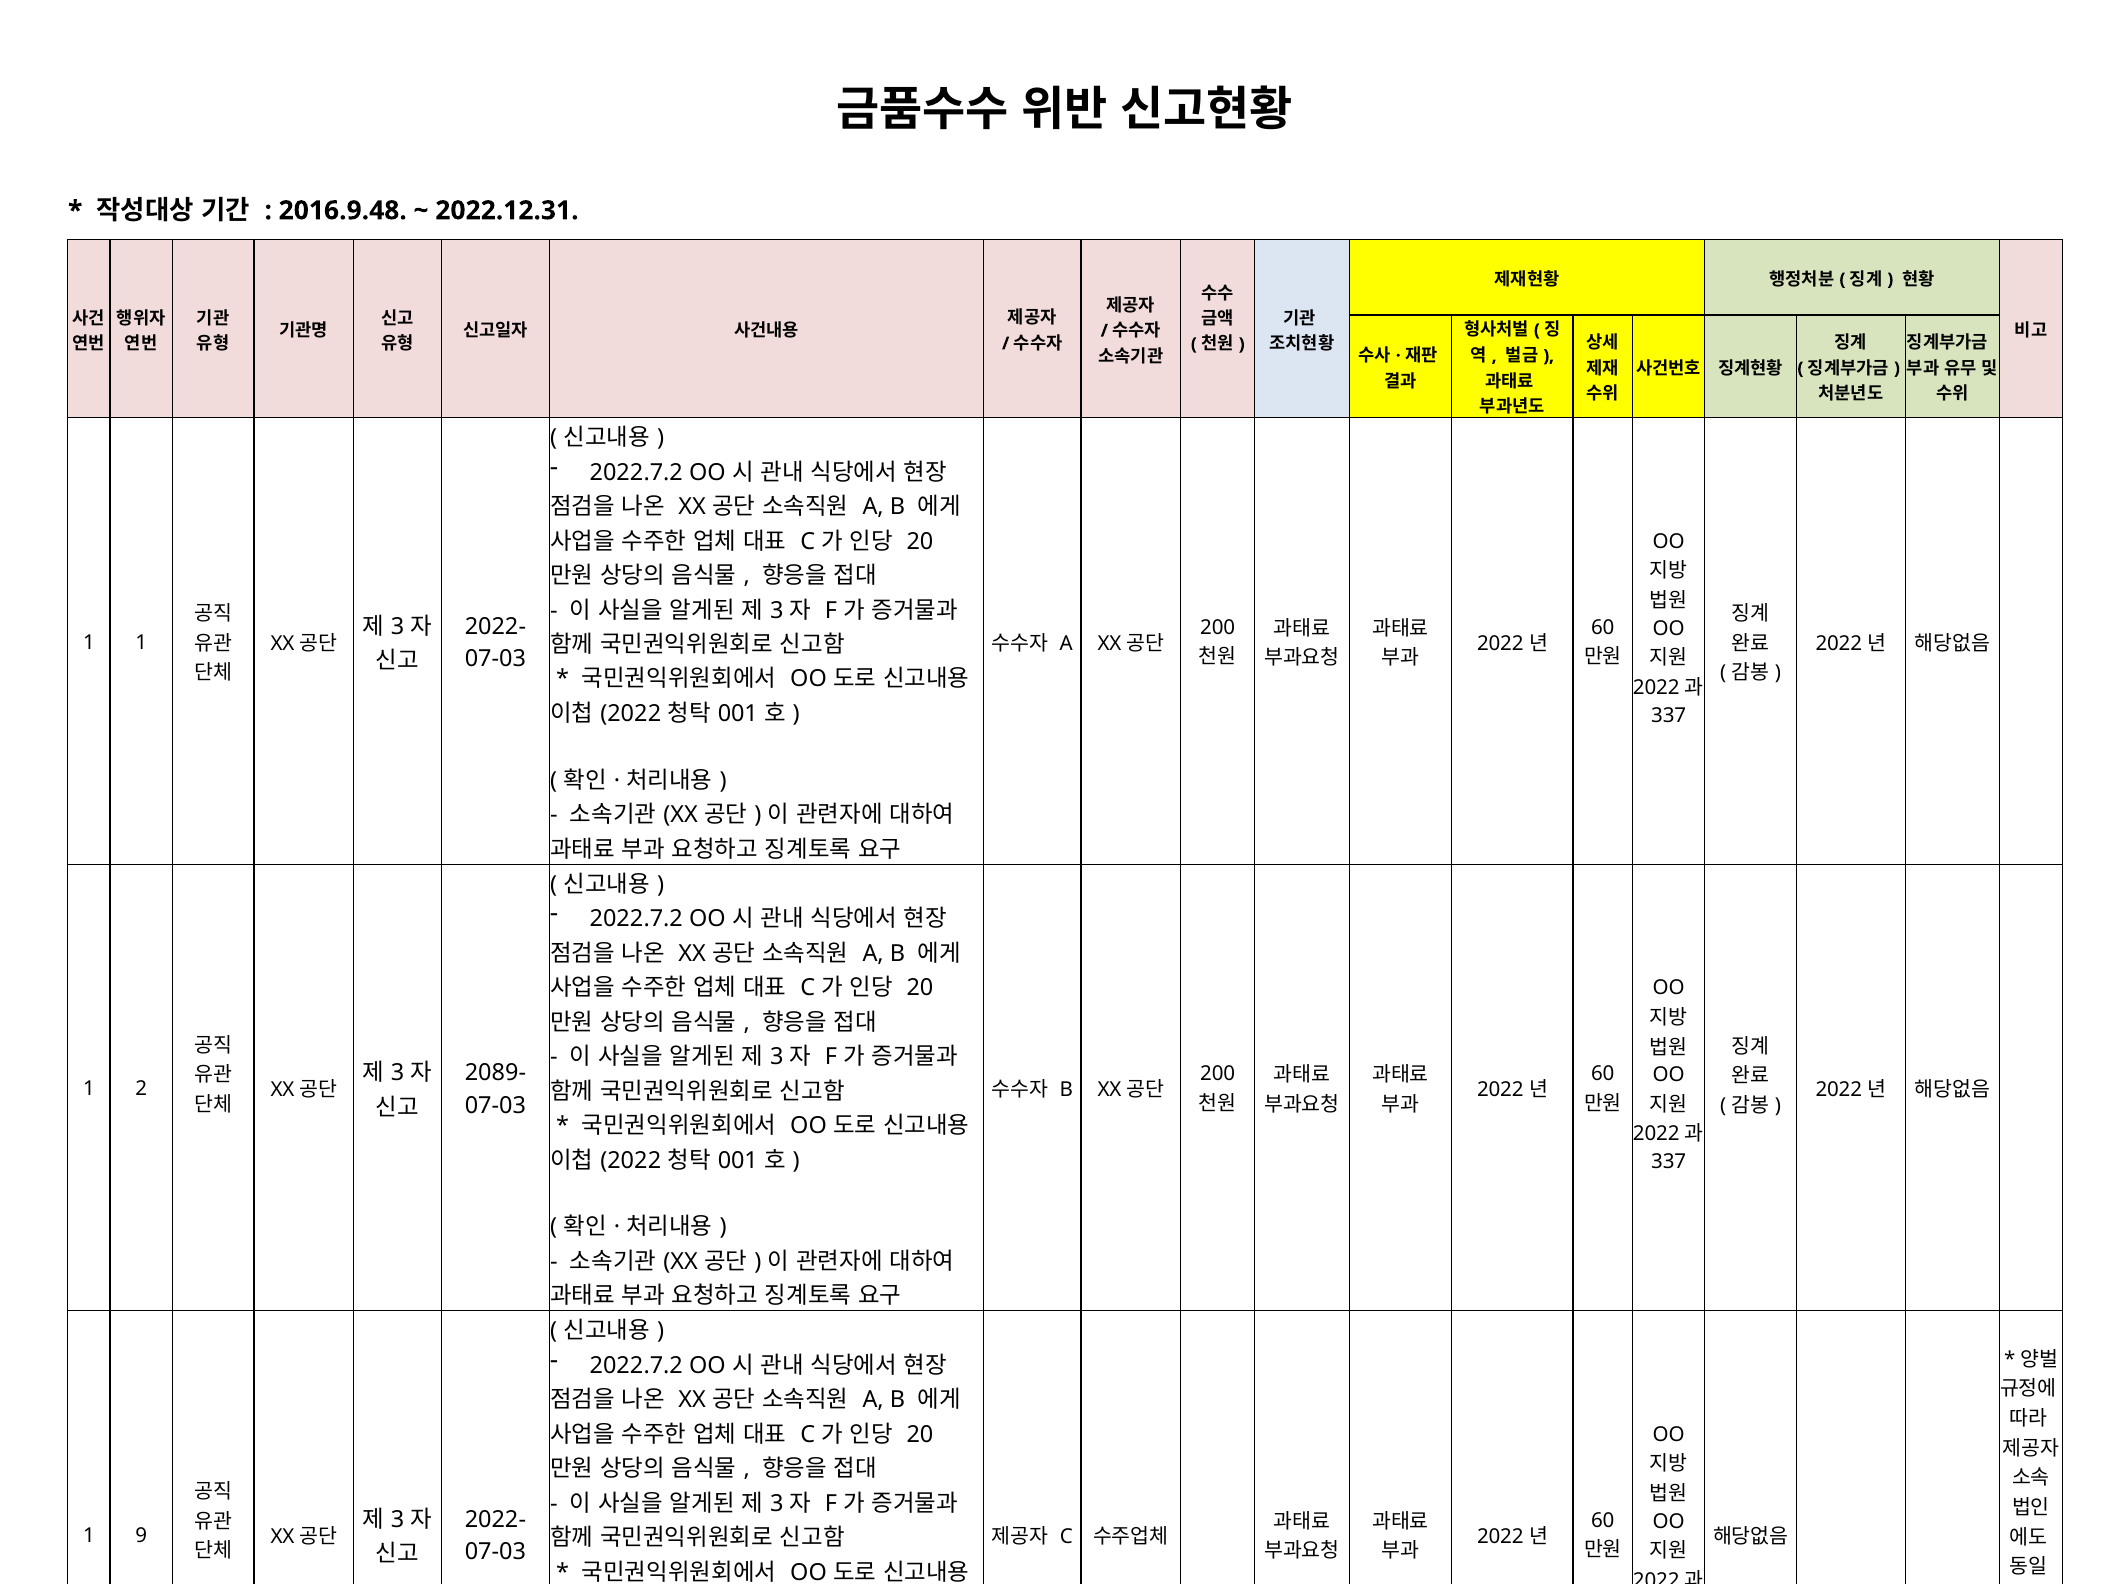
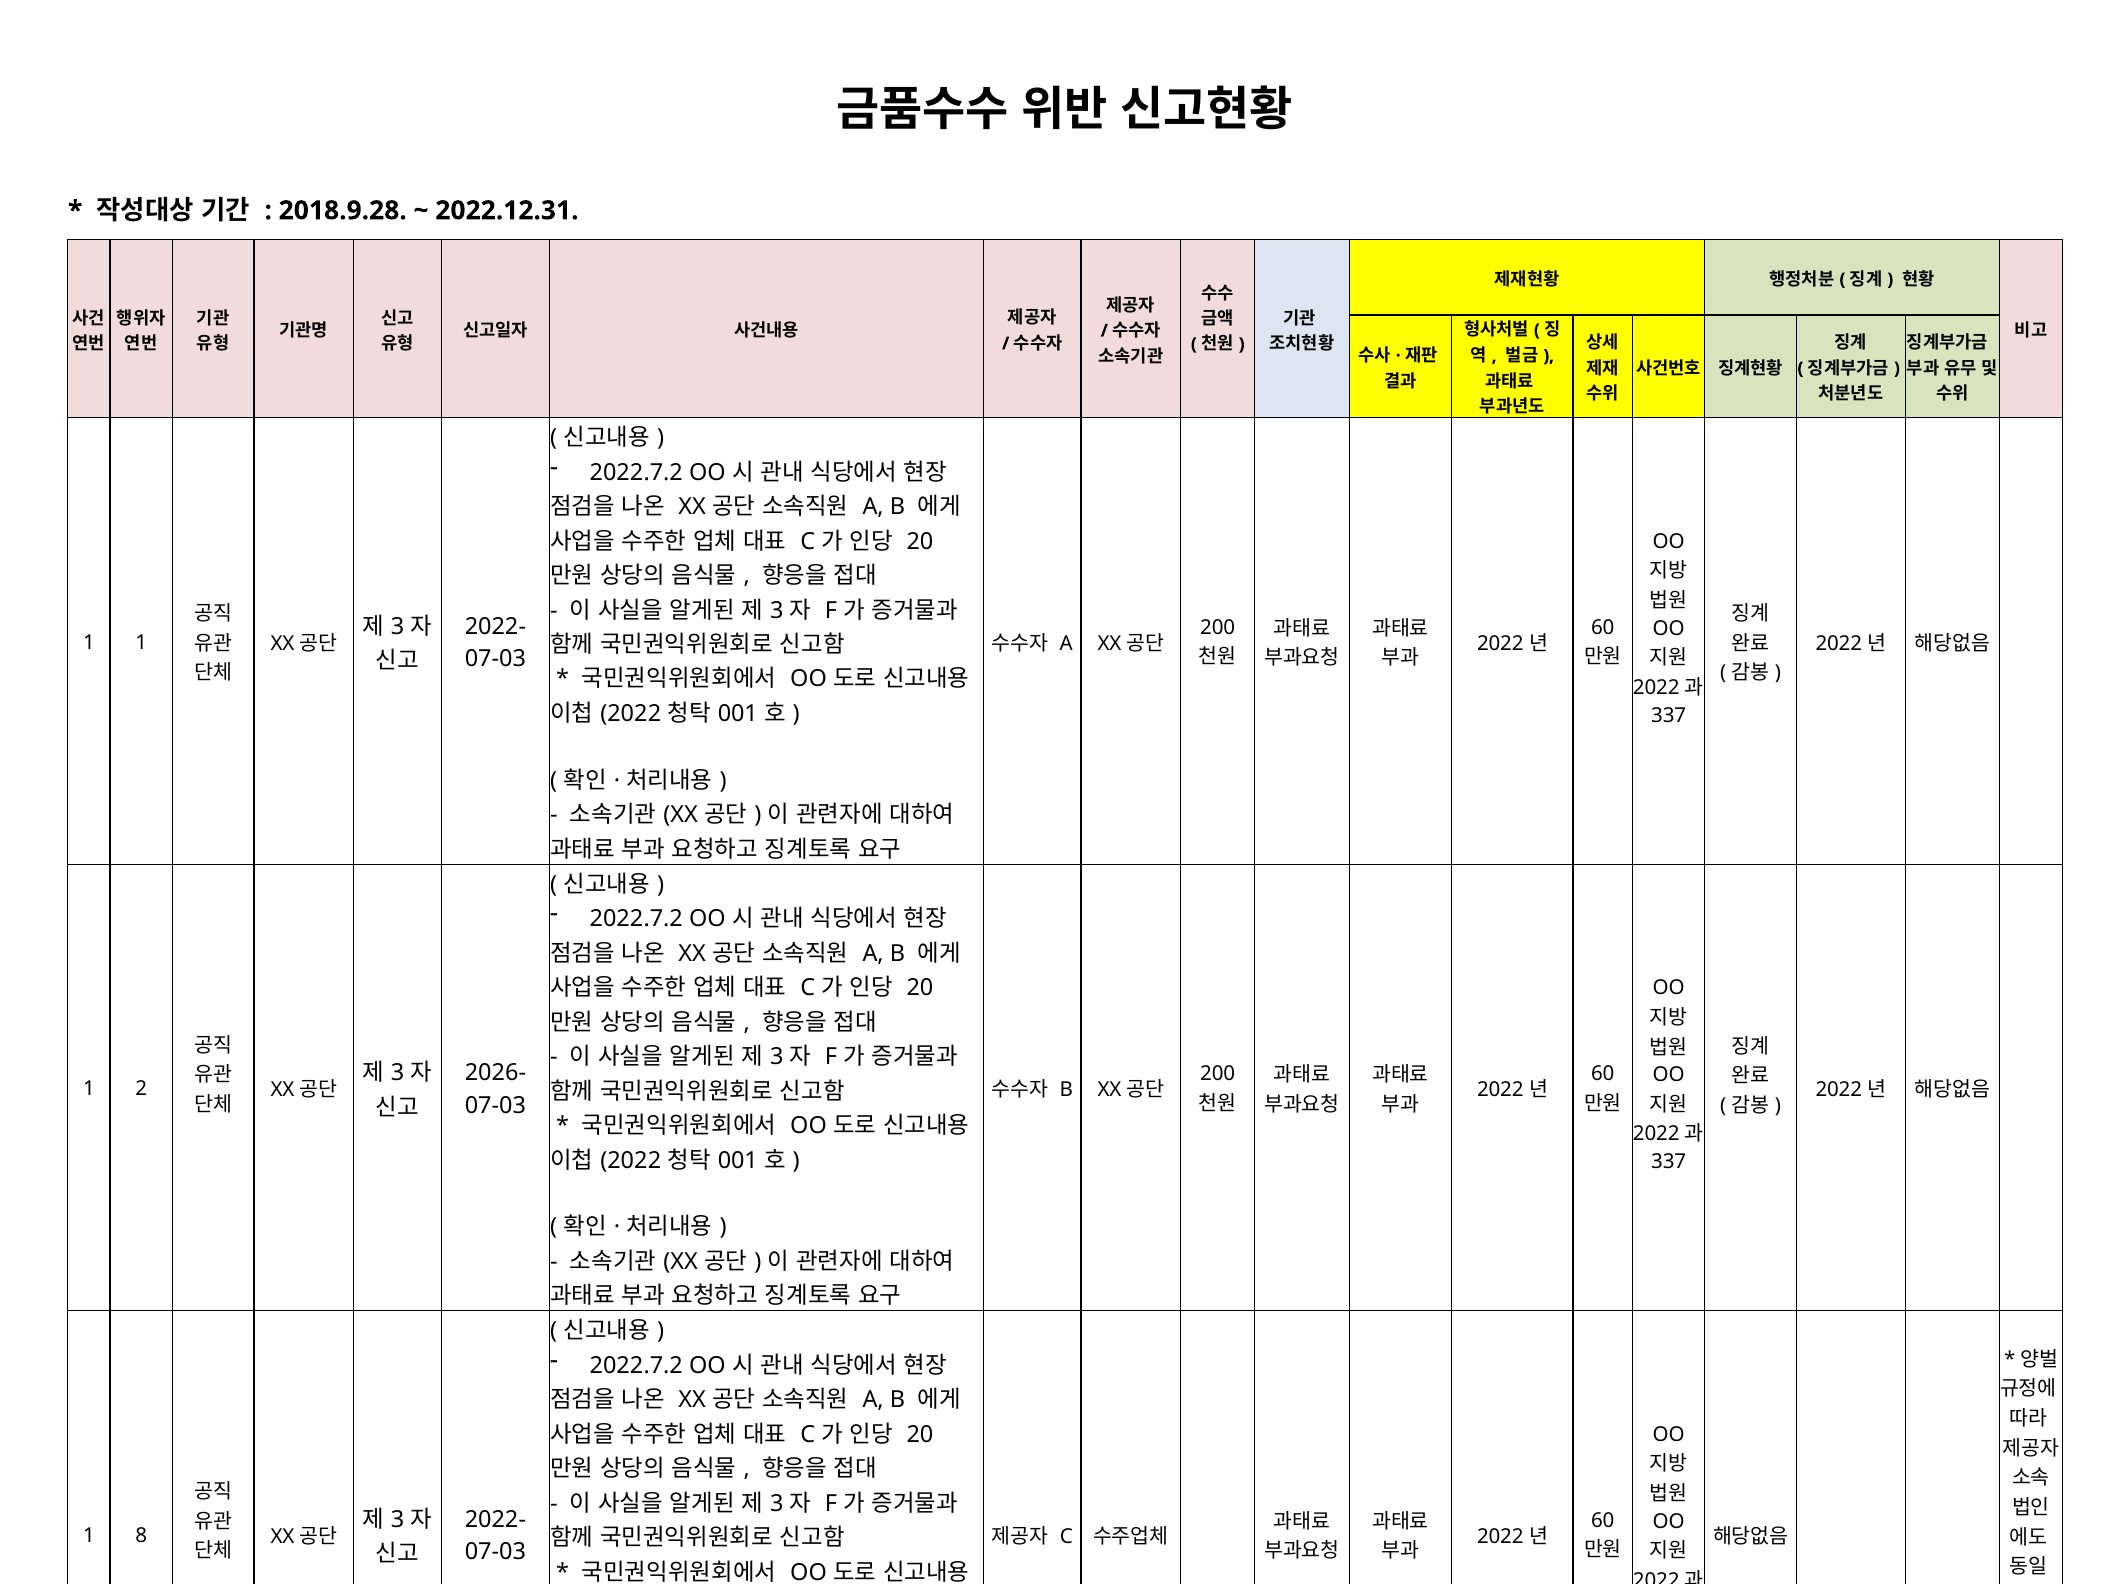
2016.9.48: 2016.9.48 -> 2018.9.28
2089-: 2089- -> 2026-
9: 9 -> 8
